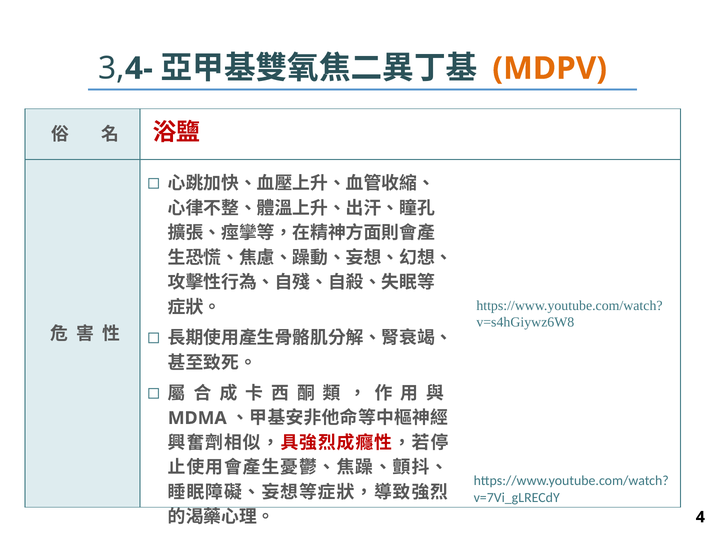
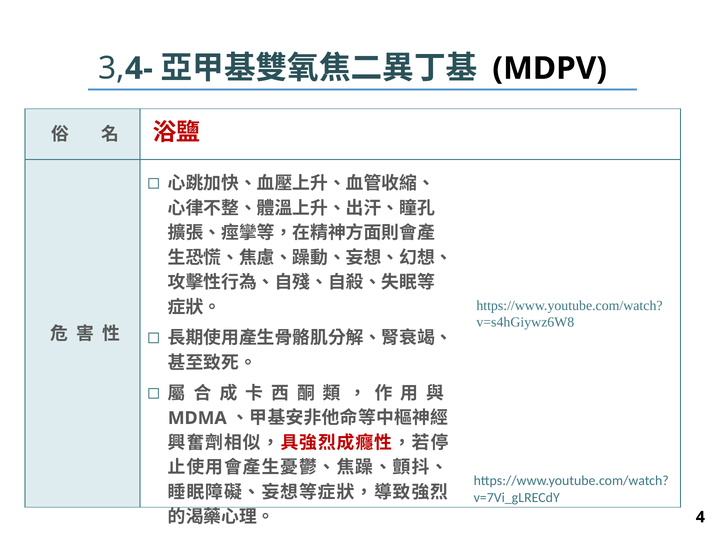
MDPV colour: orange -> black
